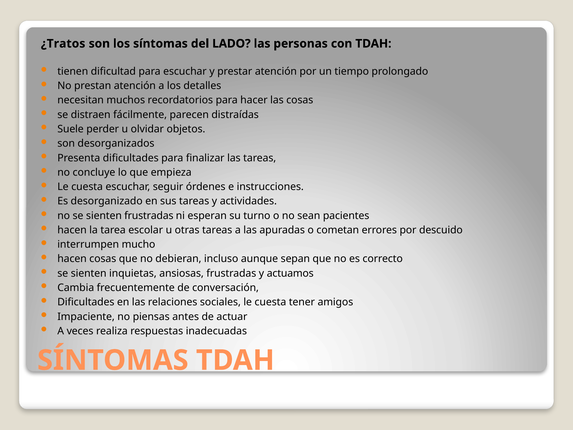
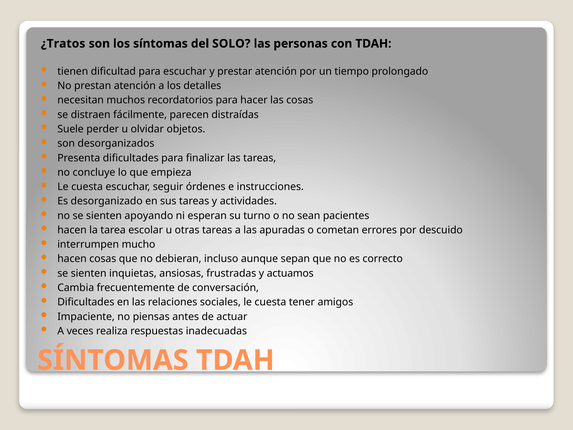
LADO: LADO -> SOLO
sienten frustradas: frustradas -> apoyando
